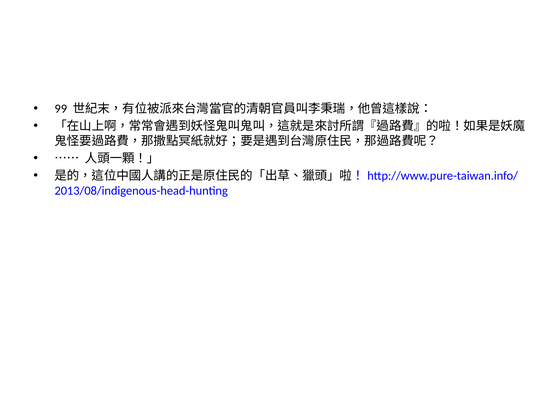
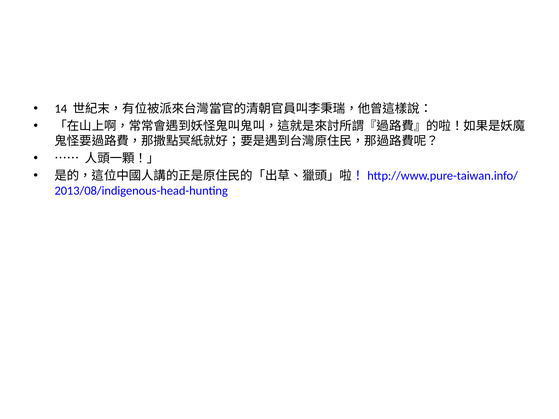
99: 99 -> 14
